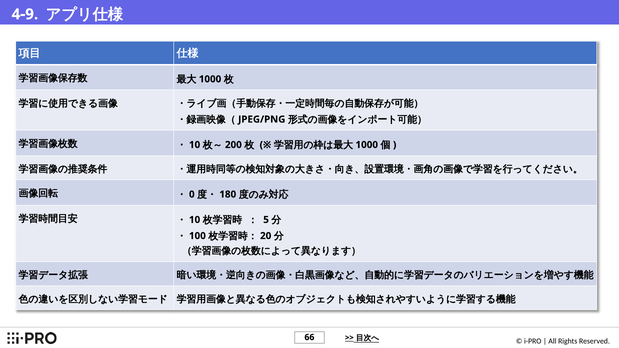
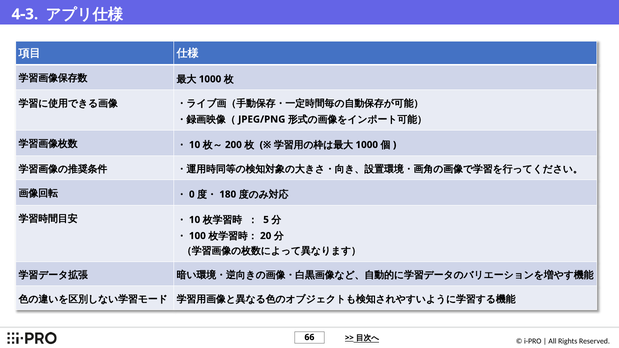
4-9: 4-9 -> 4-3
